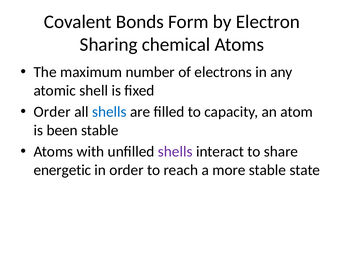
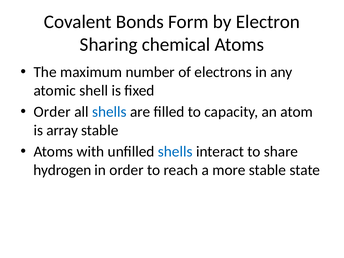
been: been -> array
shells at (175, 152) colour: purple -> blue
energetic: energetic -> hydrogen
